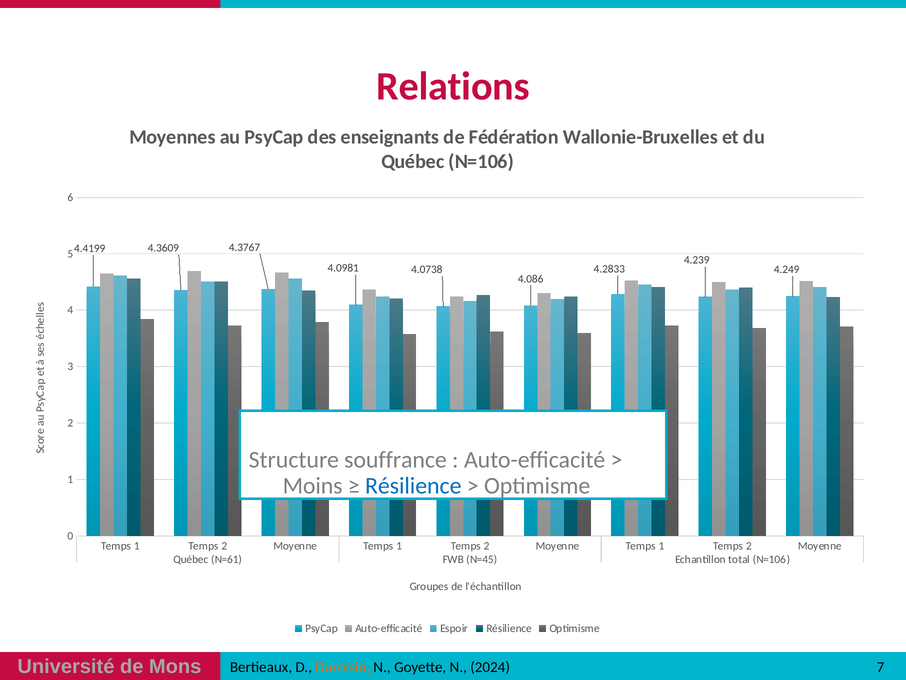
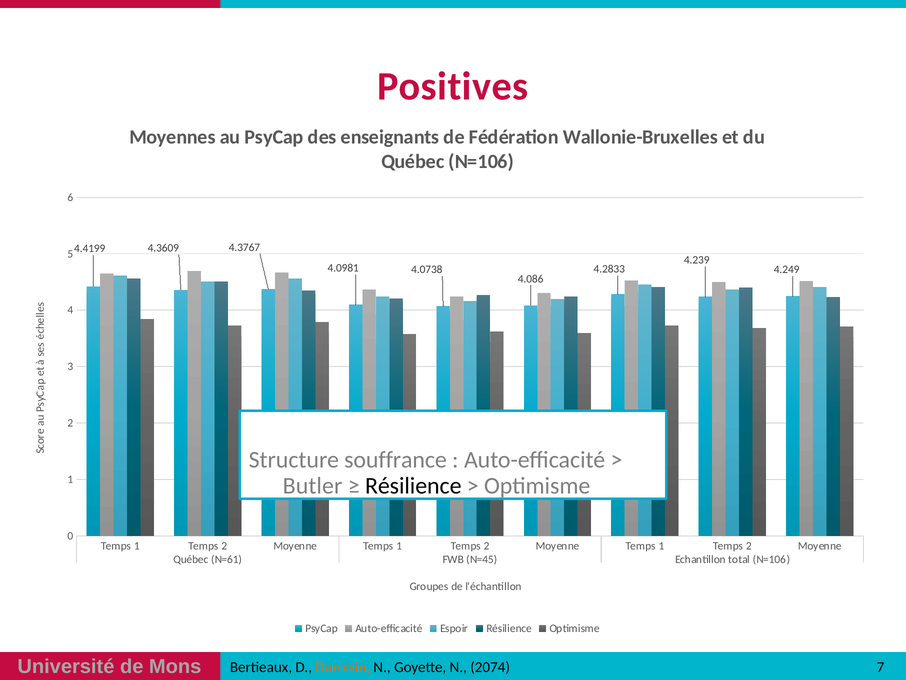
Relations: Relations -> Positives
Moins: Moins -> Butler
Résilience at (413, 485) colour: blue -> black
2024: 2024 -> 2074
